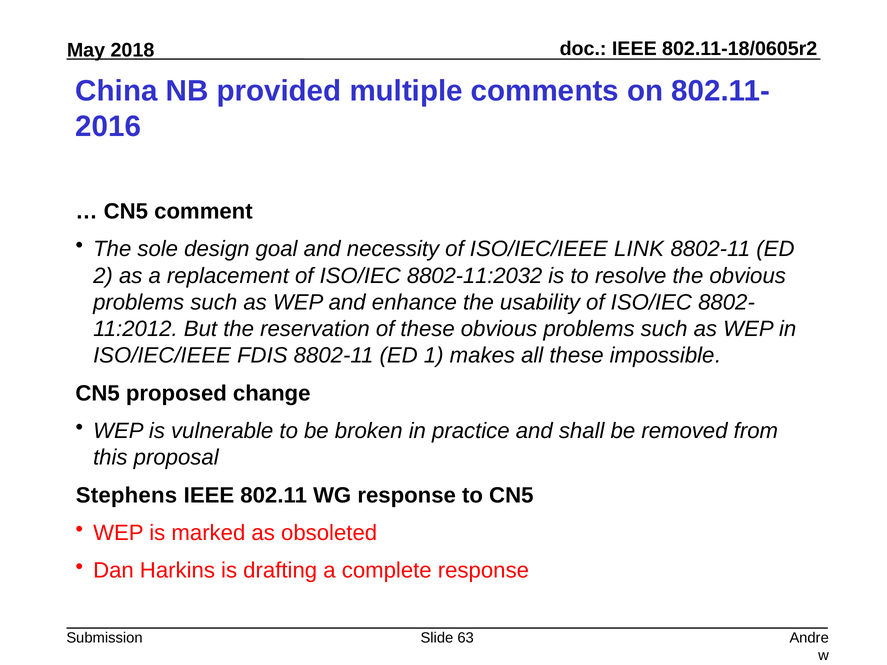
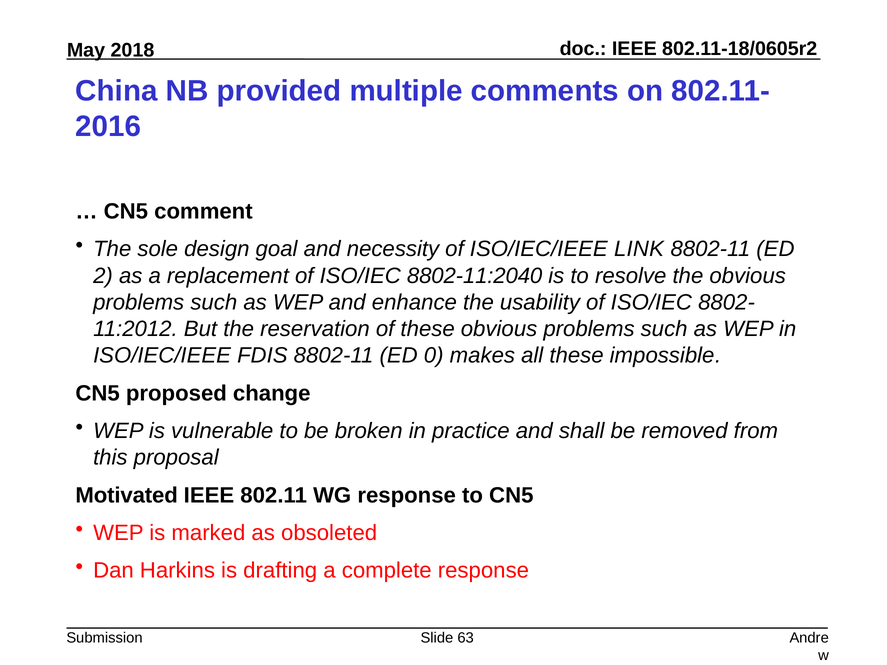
8802-11:2032: 8802-11:2032 -> 8802-11:2040
1: 1 -> 0
Stephens: Stephens -> Motivated
